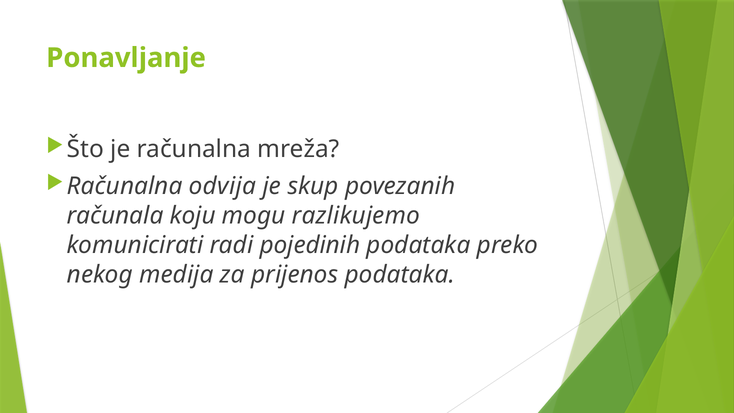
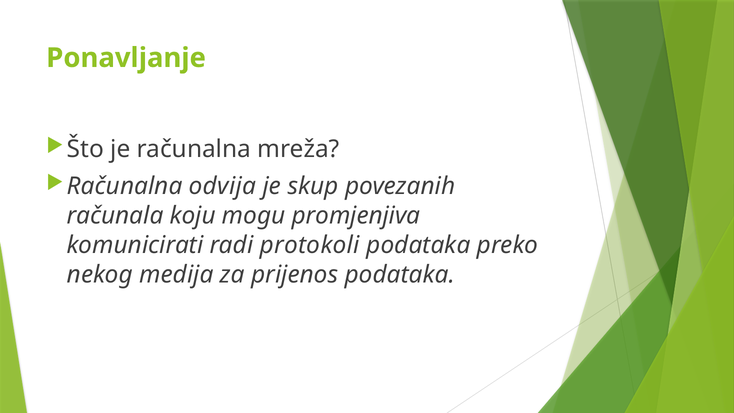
razlikujemo: razlikujemo -> promjenjiva
pojedinih: pojedinih -> protokoli
